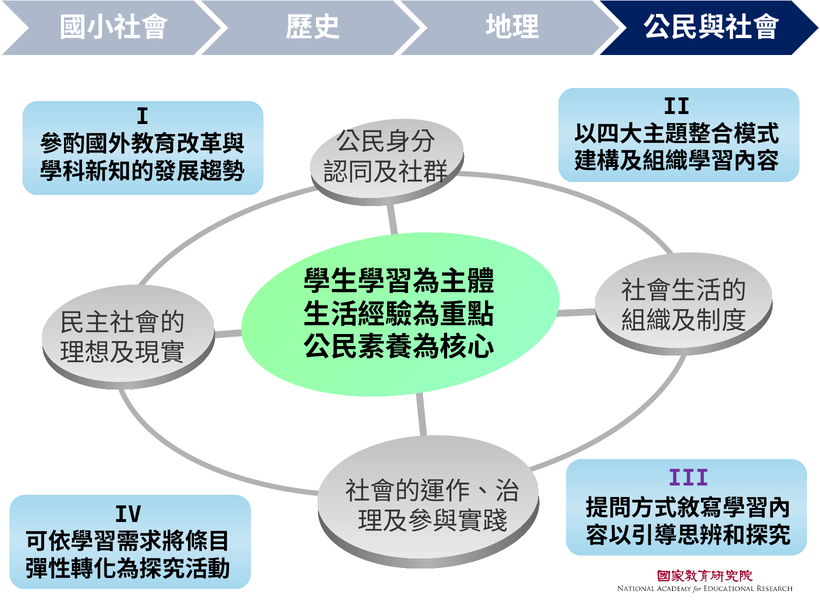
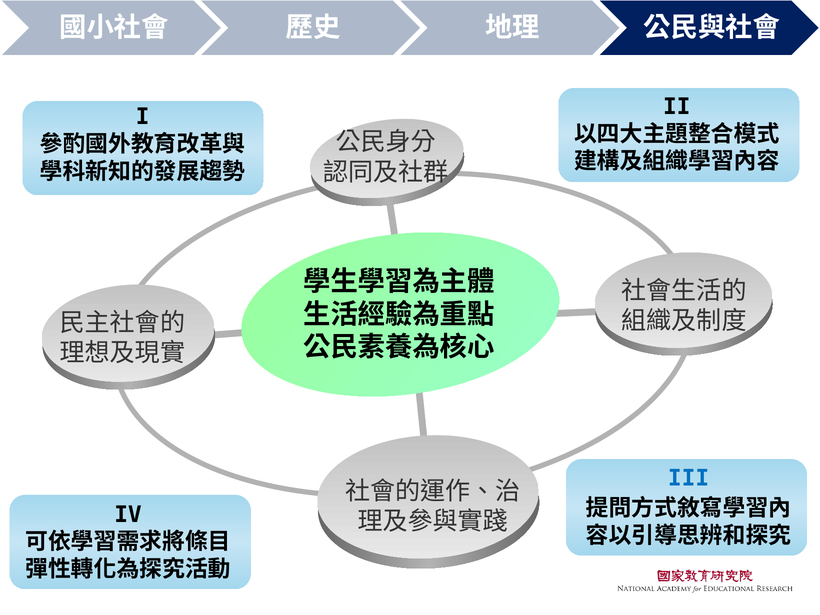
III colour: purple -> blue
